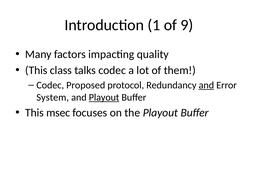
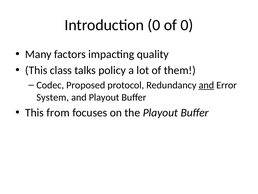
Introduction 1: 1 -> 0
of 9: 9 -> 0
talks codec: codec -> policy
Playout at (104, 97) underline: present -> none
msec: msec -> from
